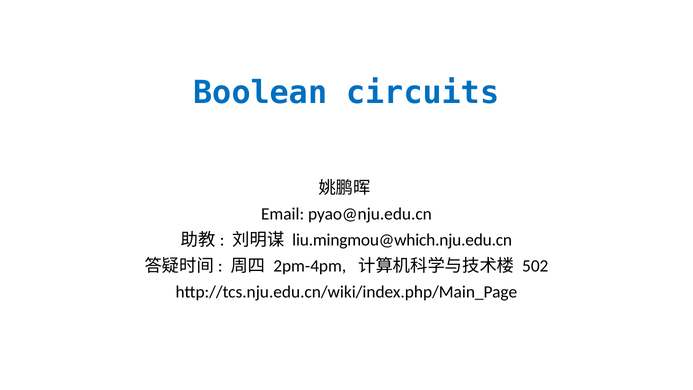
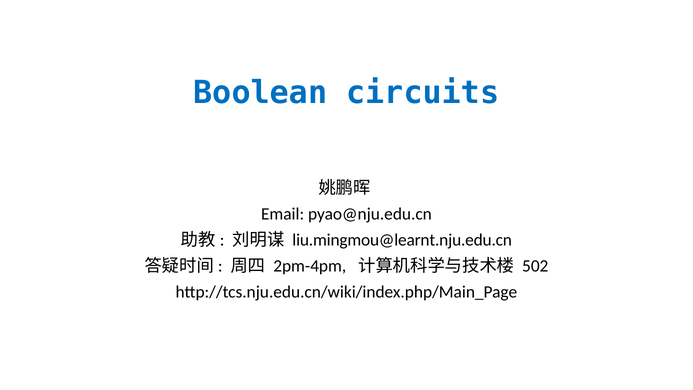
liu.mingmou@which.nju.edu.cn: liu.mingmou@which.nju.edu.cn -> liu.mingmou@learnt.nju.edu.cn
